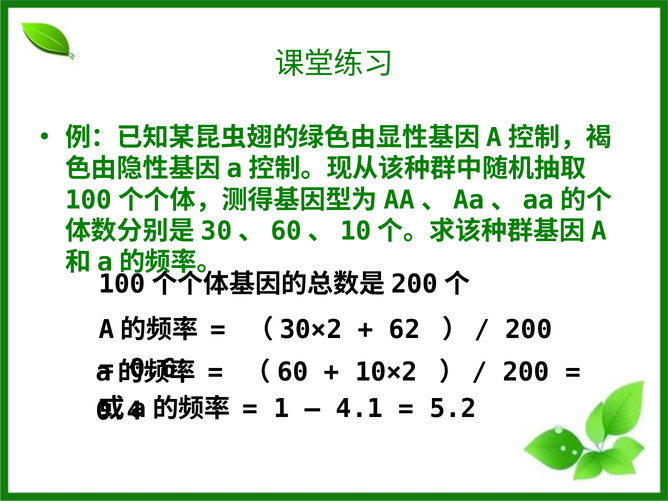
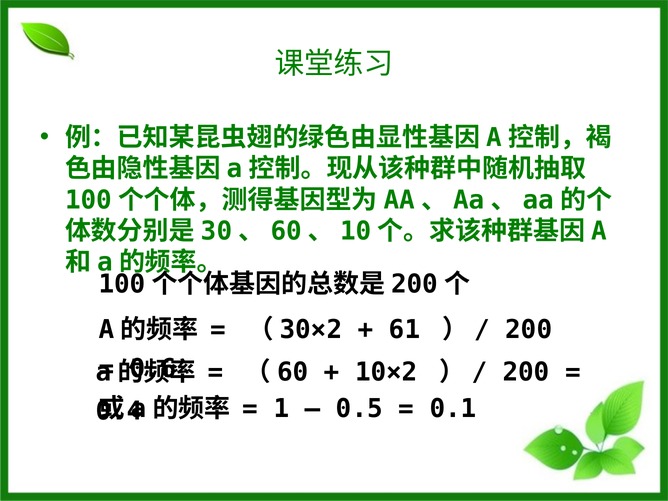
62: 62 -> 61
4.1: 4.1 -> 0.5
5.2: 5.2 -> 0.1
